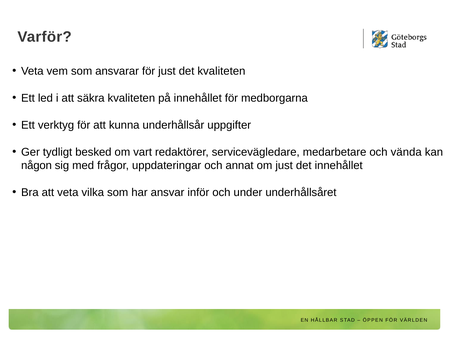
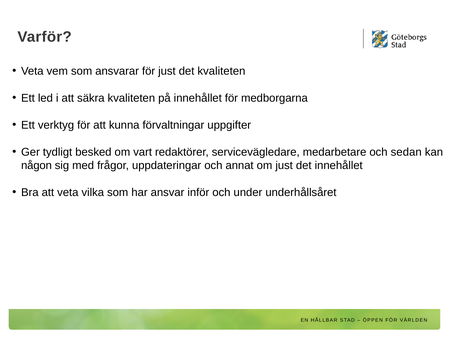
underhållsår: underhållsår -> förvaltningar
vända: vända -> sedan
